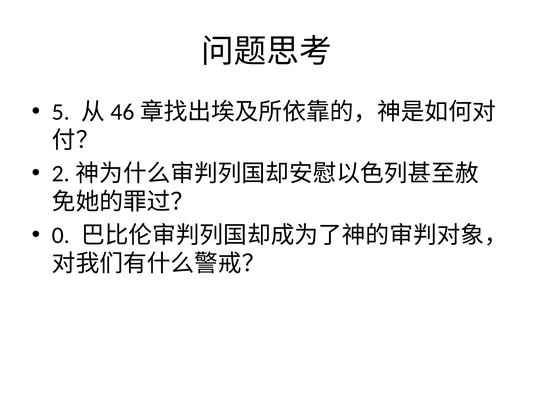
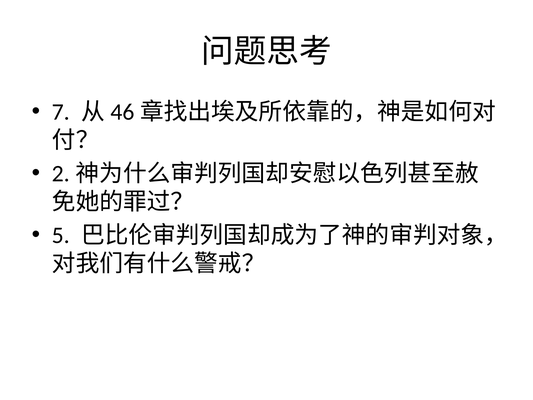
5: 5 -> 7
0: 0 -> 5
